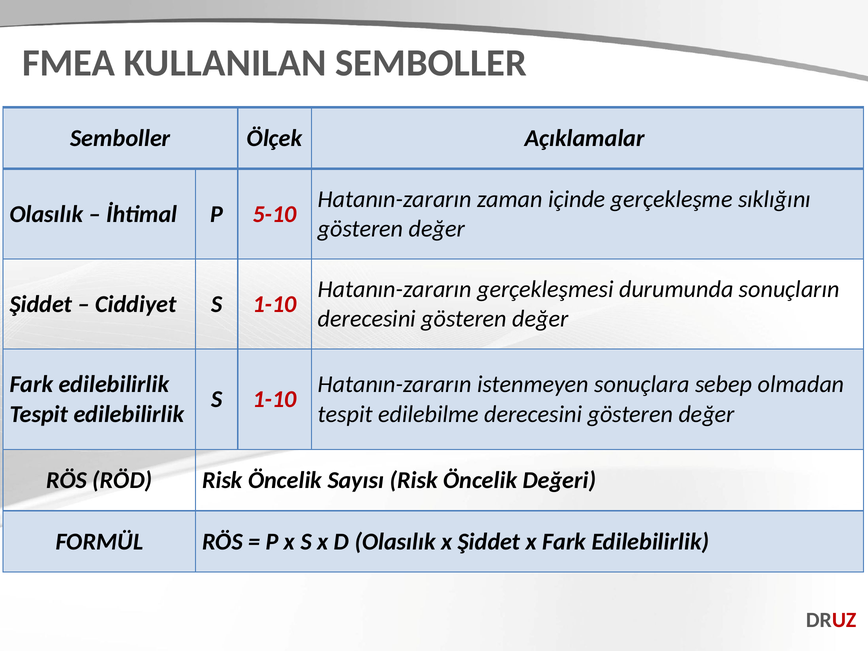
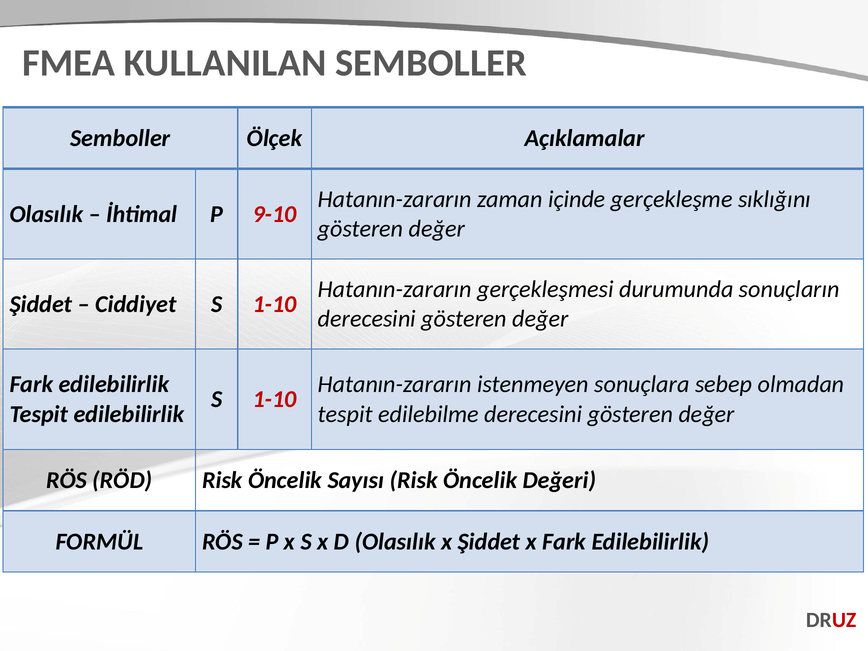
5-10: 5-10 -> 9-10
